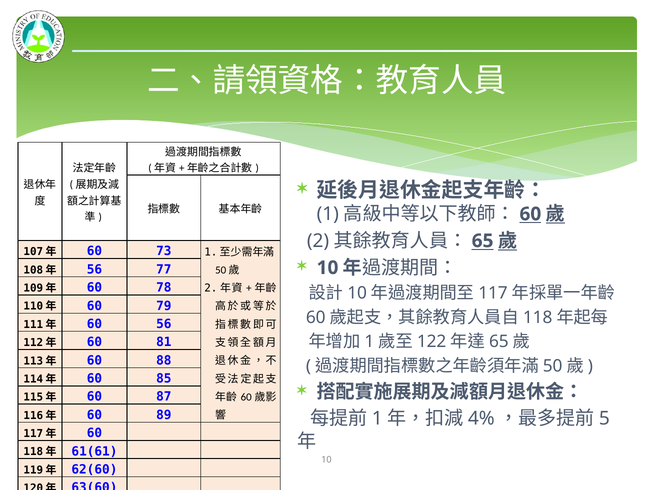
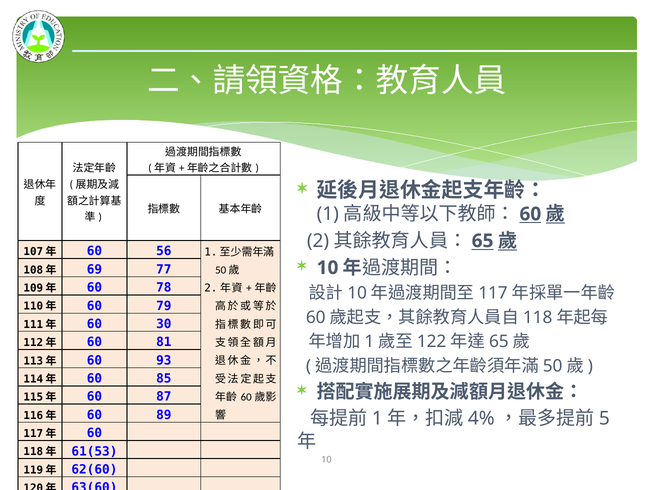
73: 73 -> 56
56 at (94, 269): 56 -> 69
60 56: 56 -> 30
88: 88 -> 93
61(61: 61(61 -> 61(53
